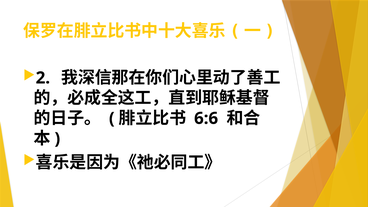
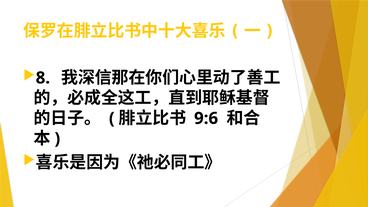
2: 2 -> 8
6:6: 6:6 -> 9:6
